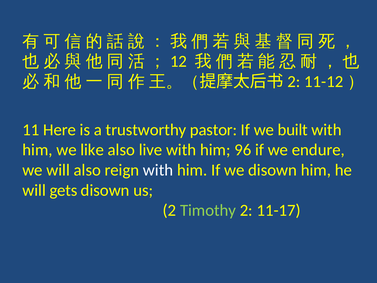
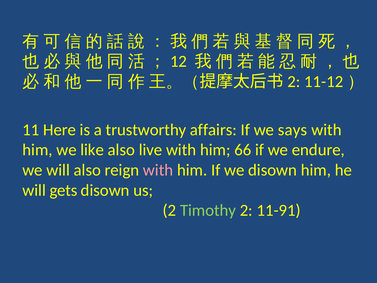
pastor: pastor -> affairs
built: built -> says
96: 96 -> 66
with at (158, 170) colour: white -> pink
11-17: 11-17 -> 11-91
